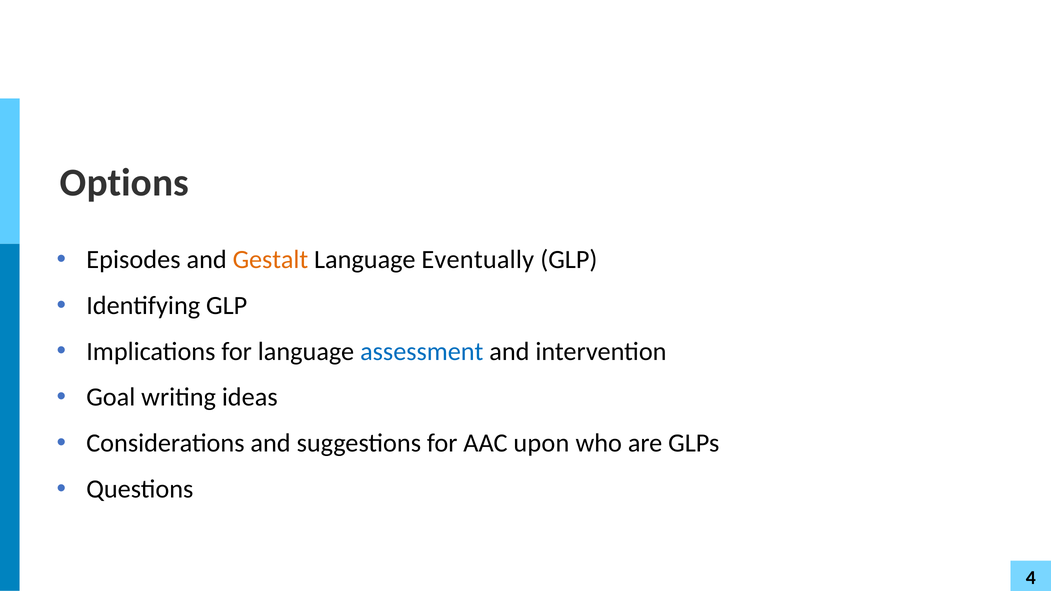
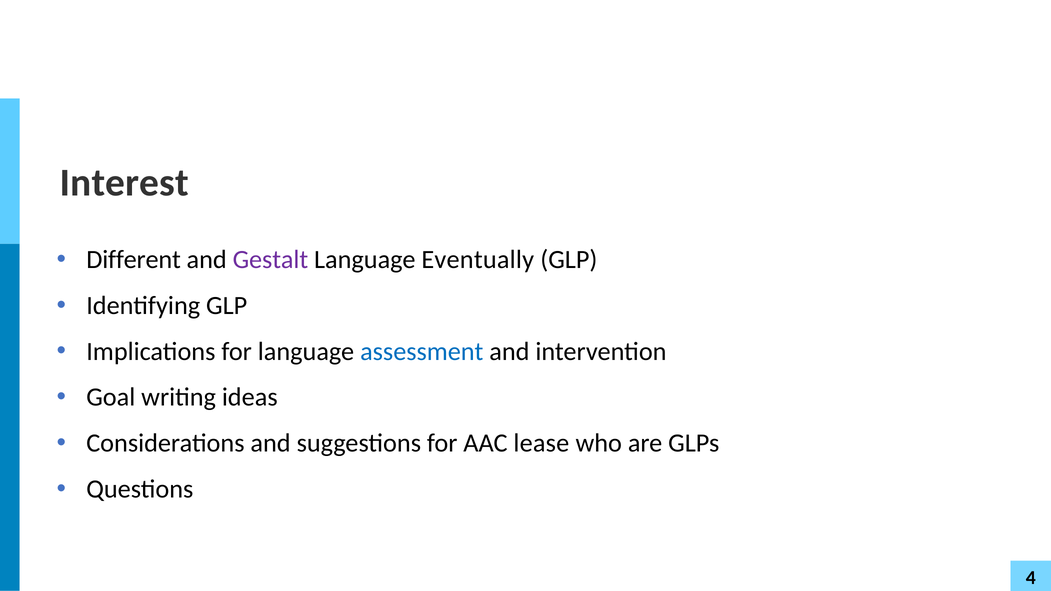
Options: Options -> Interest
Episodes: Episodes -> Different
Gestalt colour: orange -> purple
upon: upon -> lease
